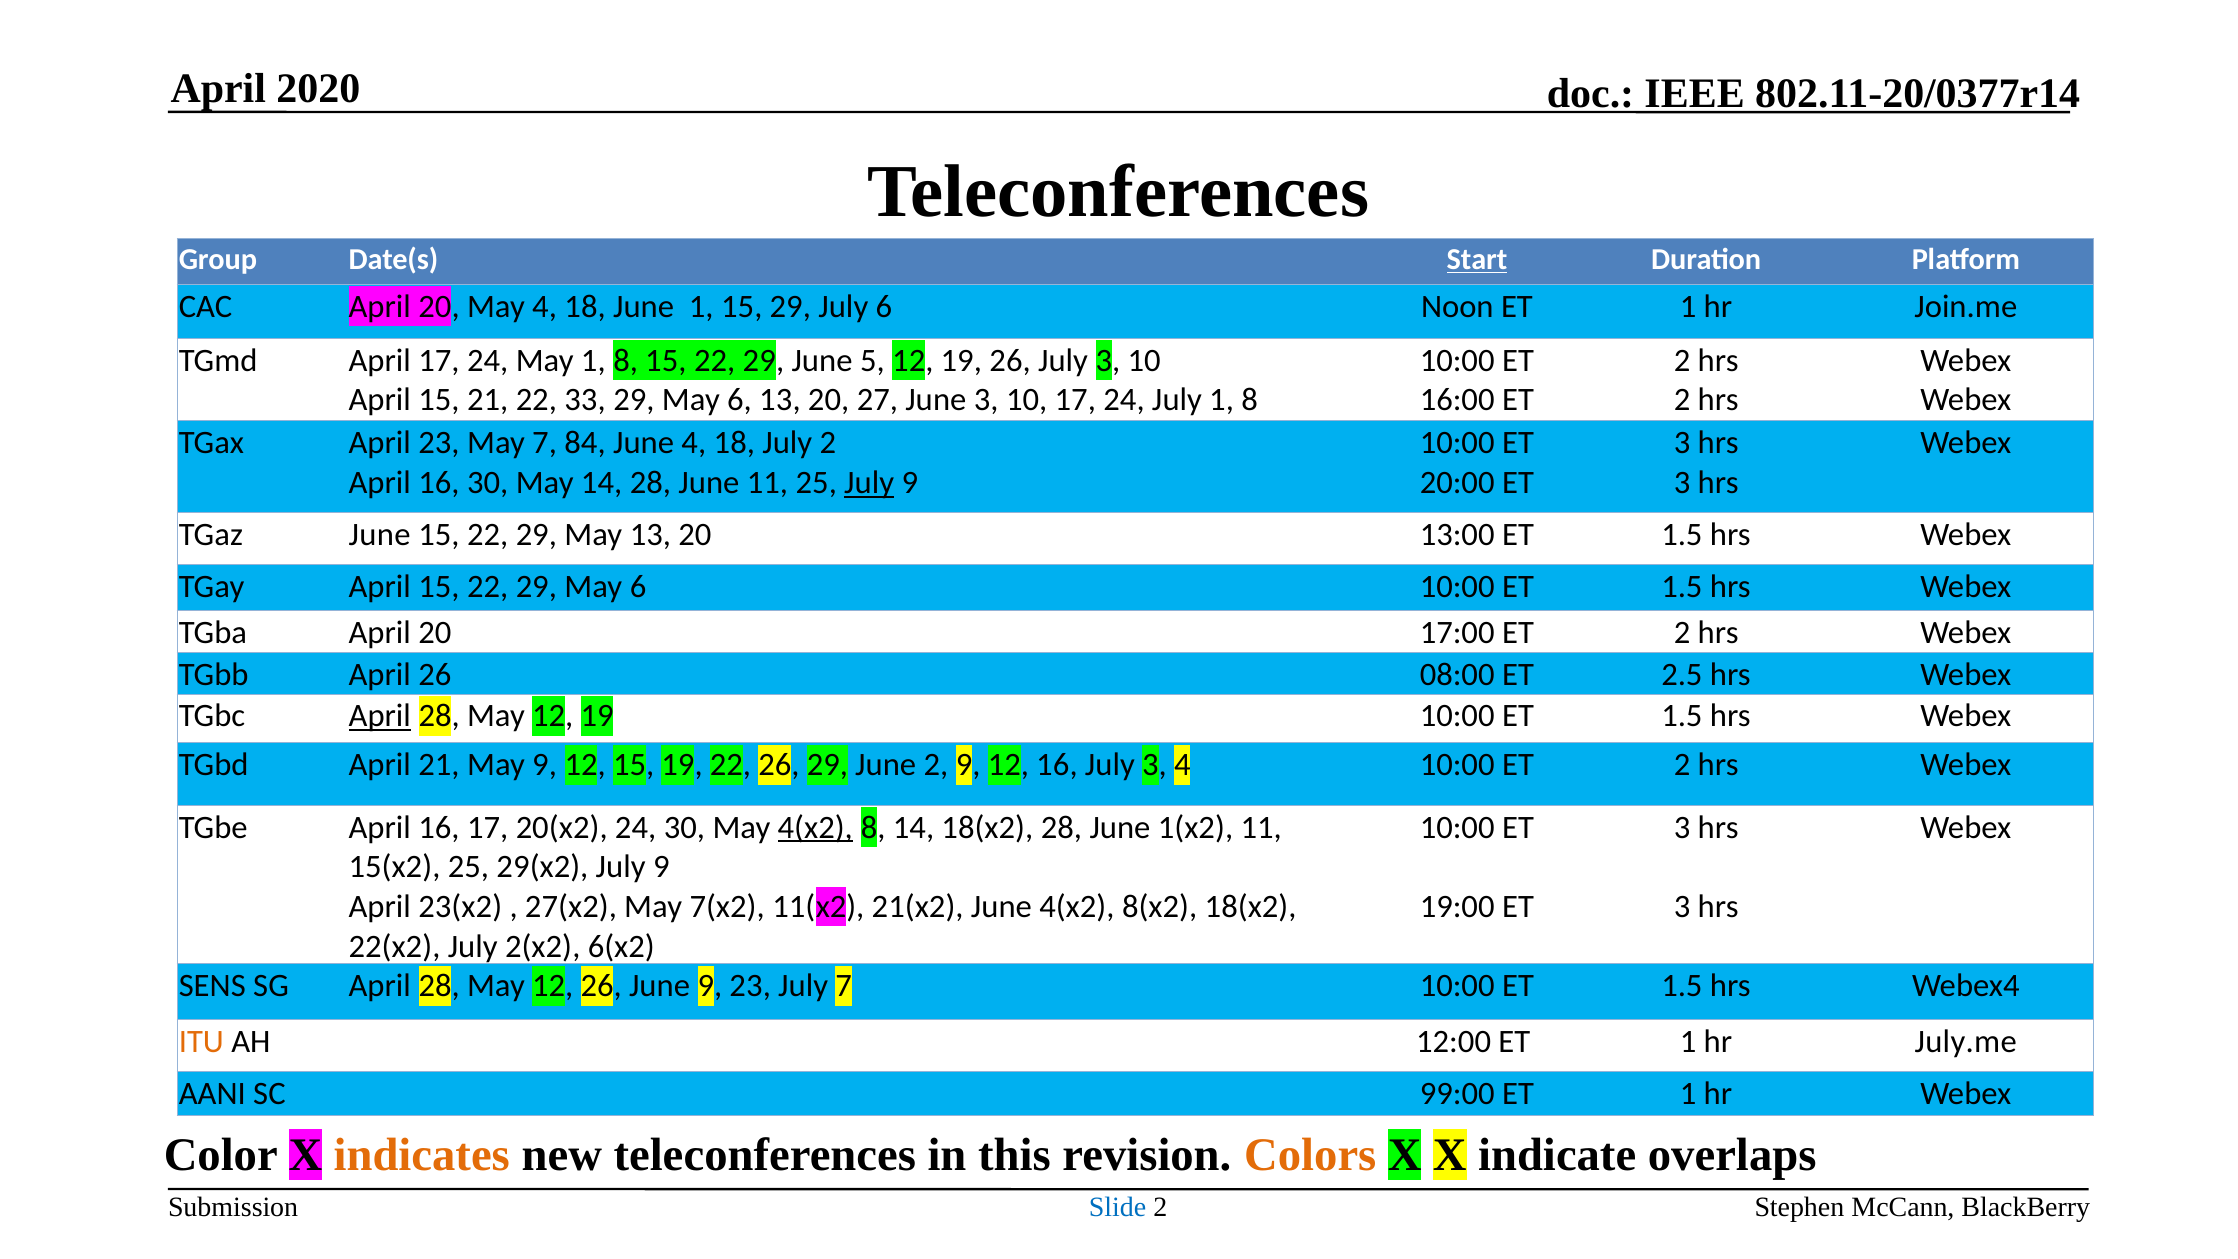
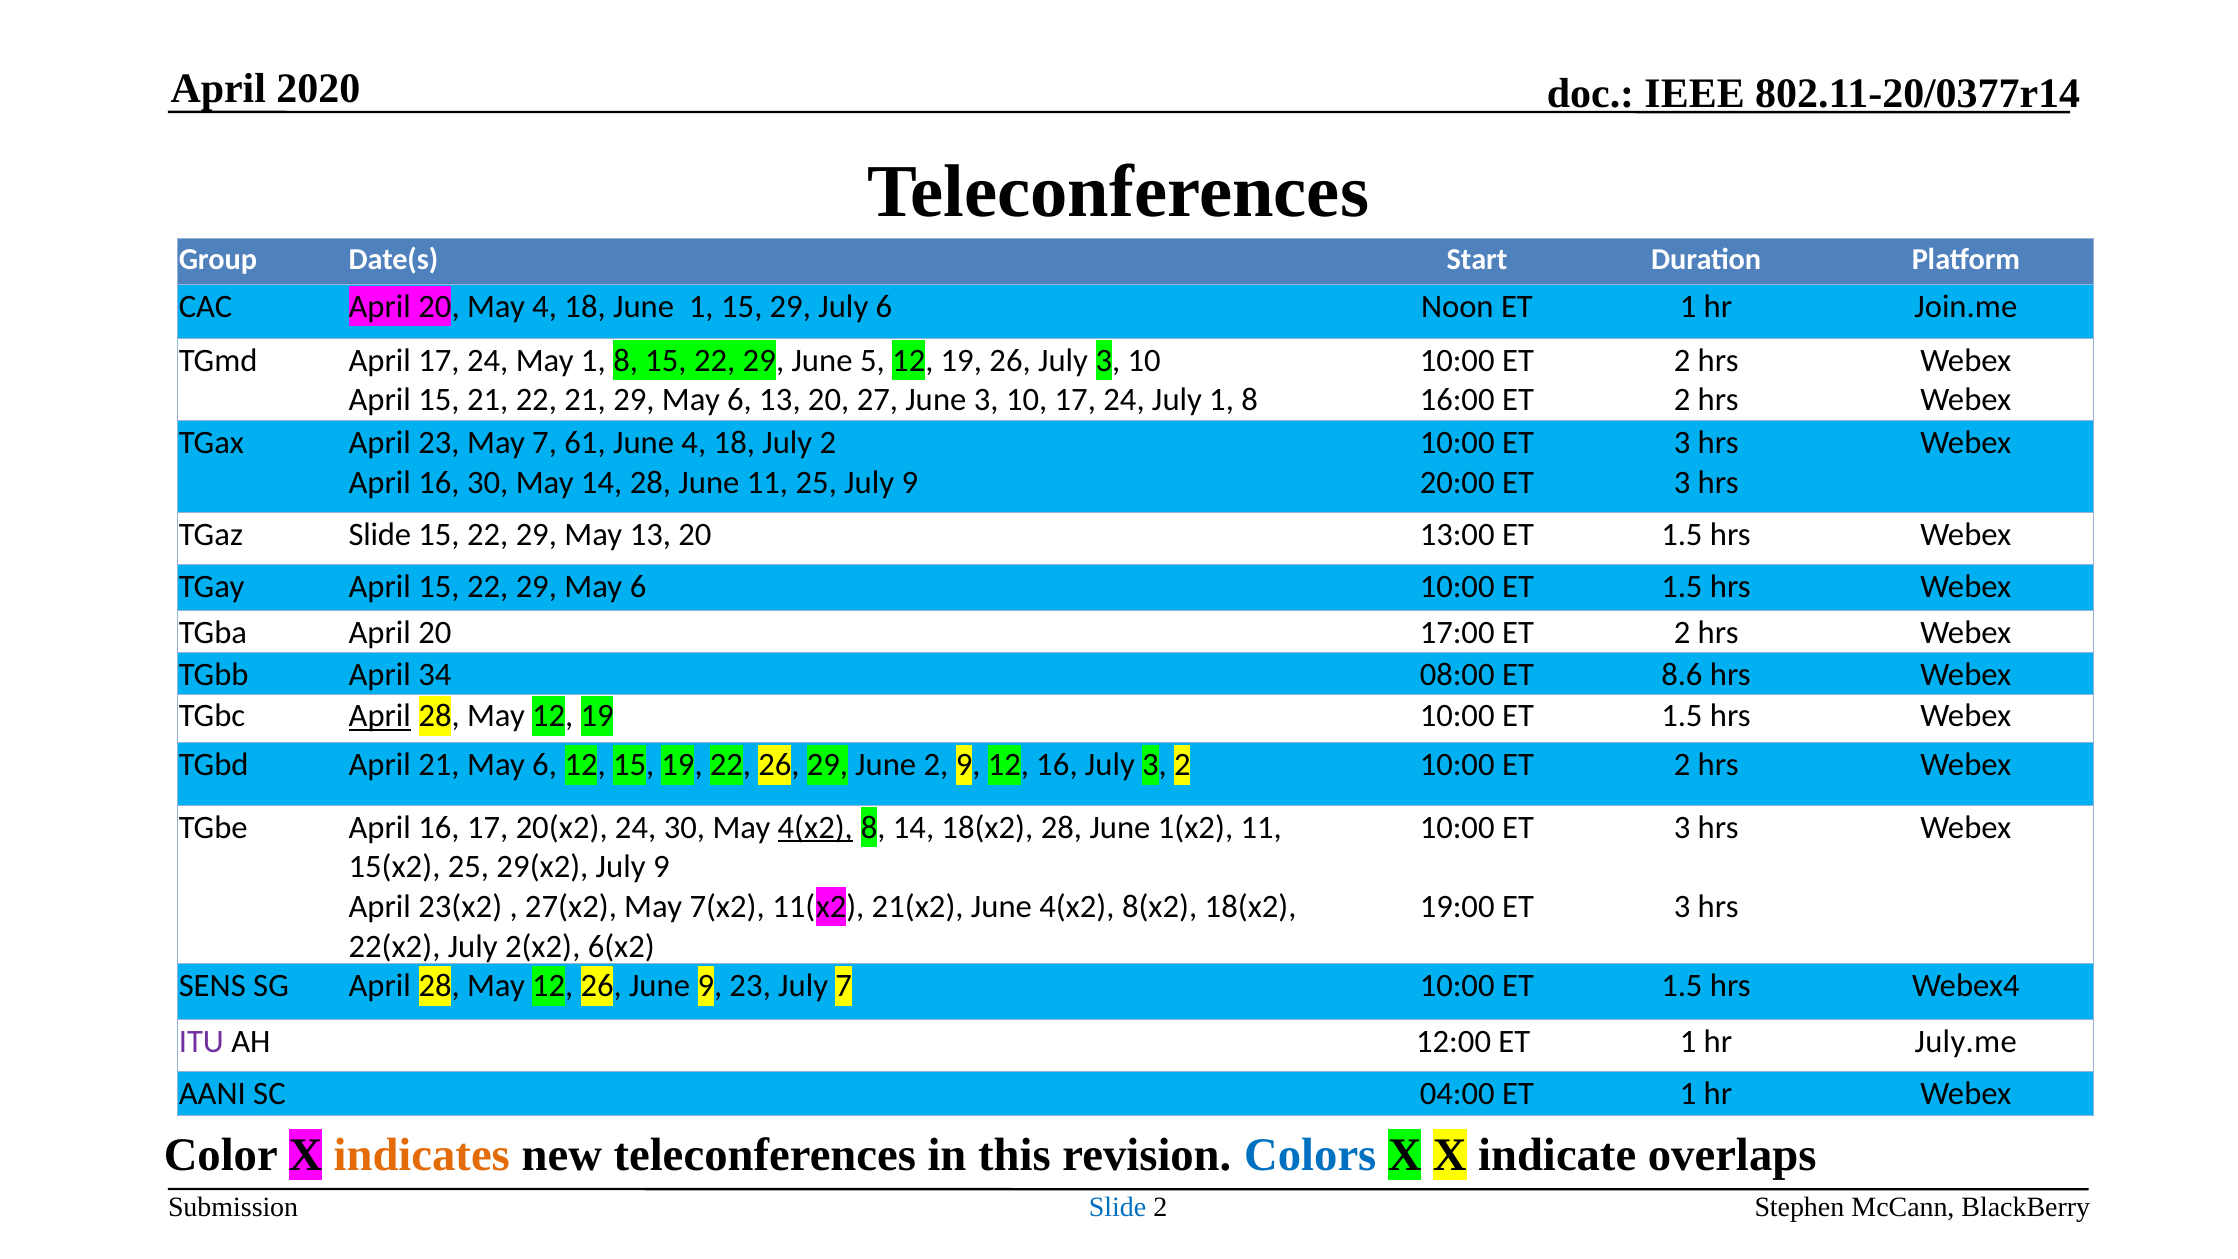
Start underline: present -> none
22 33: 33 -> 21
84: 84 -> 61
July at (869, 482) underline: present -> none
TGaz June: June -> Slide
April 26: 26 -> 34
2.5: 2.5 -> 8.6
21 May 9: 9 -> 6
3 4: 4 -> 2
ITU colour: orange -> purple
99:00: 99:00 -> 04:00
Colors colour: orange -> blue
